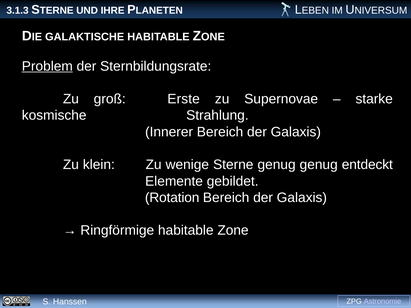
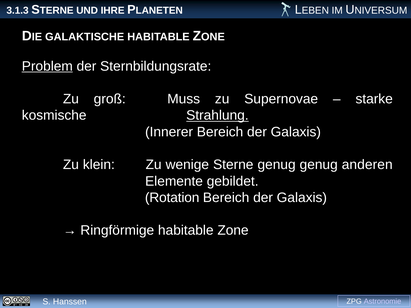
Erste: Erste -> Muss
Strahlung underline: none -> present
entdeckt: entdeckt -> anderen
